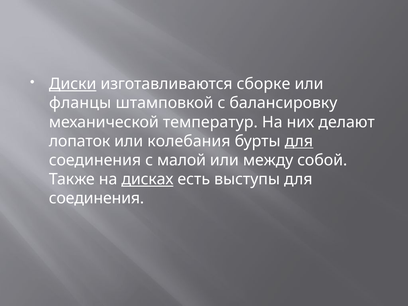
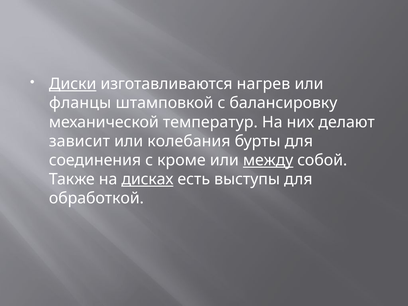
сборке: сборке -> нагрев
лопаток: лопаток -> зависит
для at (299, 141) underline: present -> none
малой: малой -> кроме
между underline: none -> present
соединения at (96, 198): соединения -> обработкой
